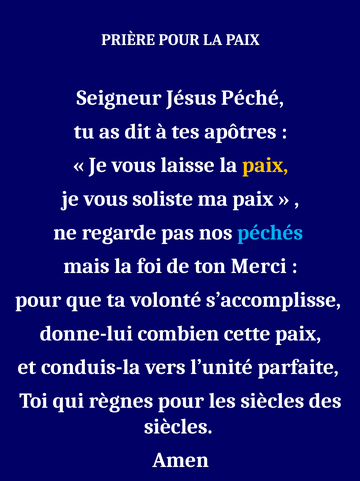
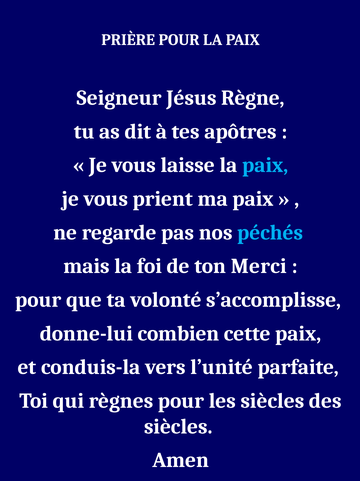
Péché: Péché -> Règne
paix at (265, 165) colour: yellow -> light blue
soliste: soliste -> prient
